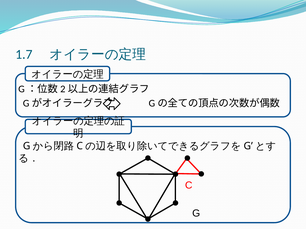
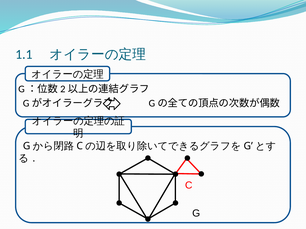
1.7: 1.7 -> 1.1
